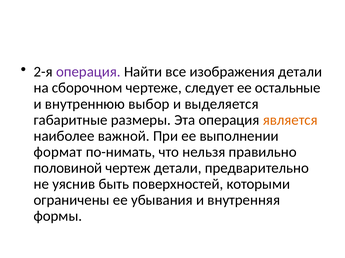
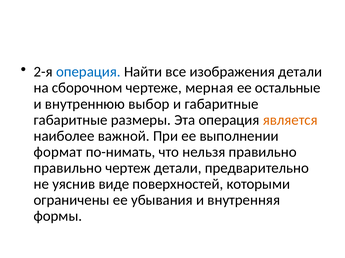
операция at (88, 72) colour: purple -> blue
следует: следует -> мерная
и выделяется: выделяется -> габаритные
половиной at (68, 168): половиной -> правильно
быть: быть -> виде
